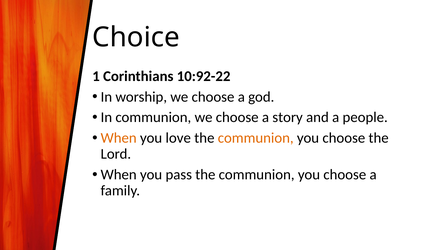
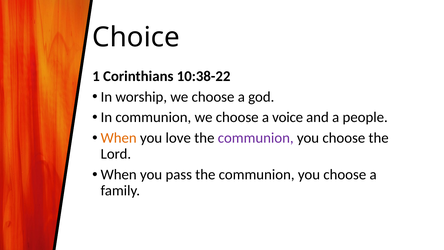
10:92-22: 10:92-22 -> 10:38-22
story: story -> voice
communion at (256, 138) colour: orange -> purple
